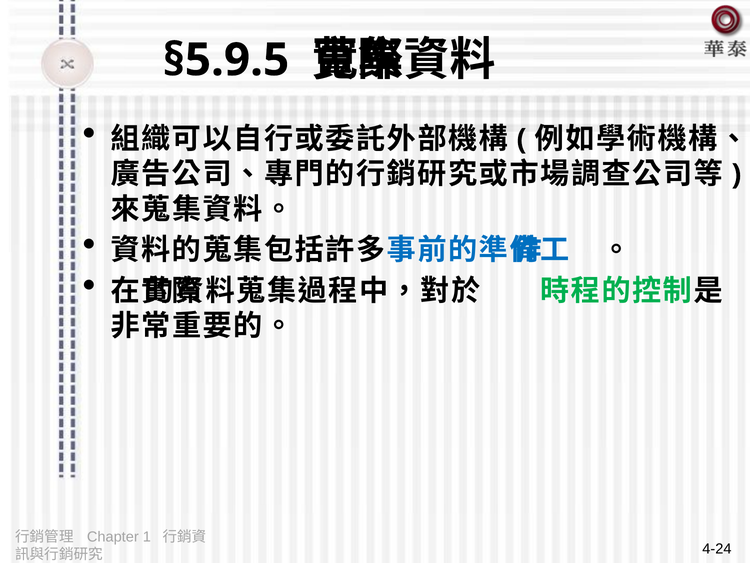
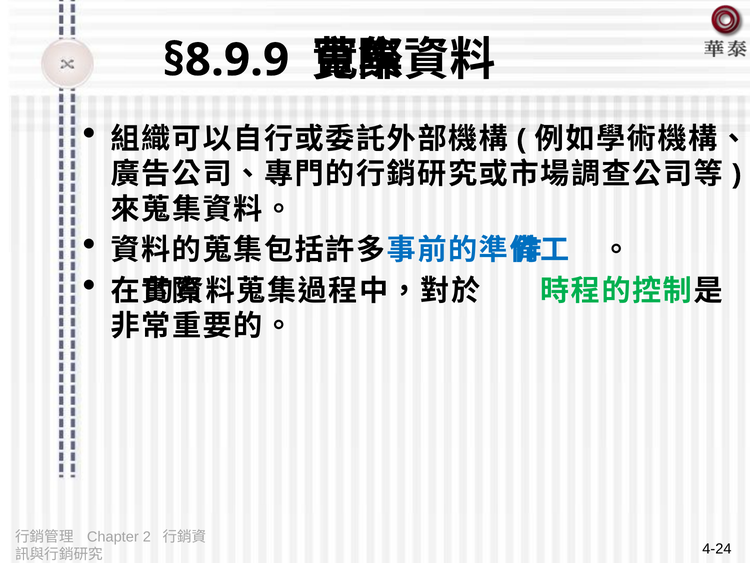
§5.9.5: §5.9.5 -> §8.9.9
1: 1 -> 2
